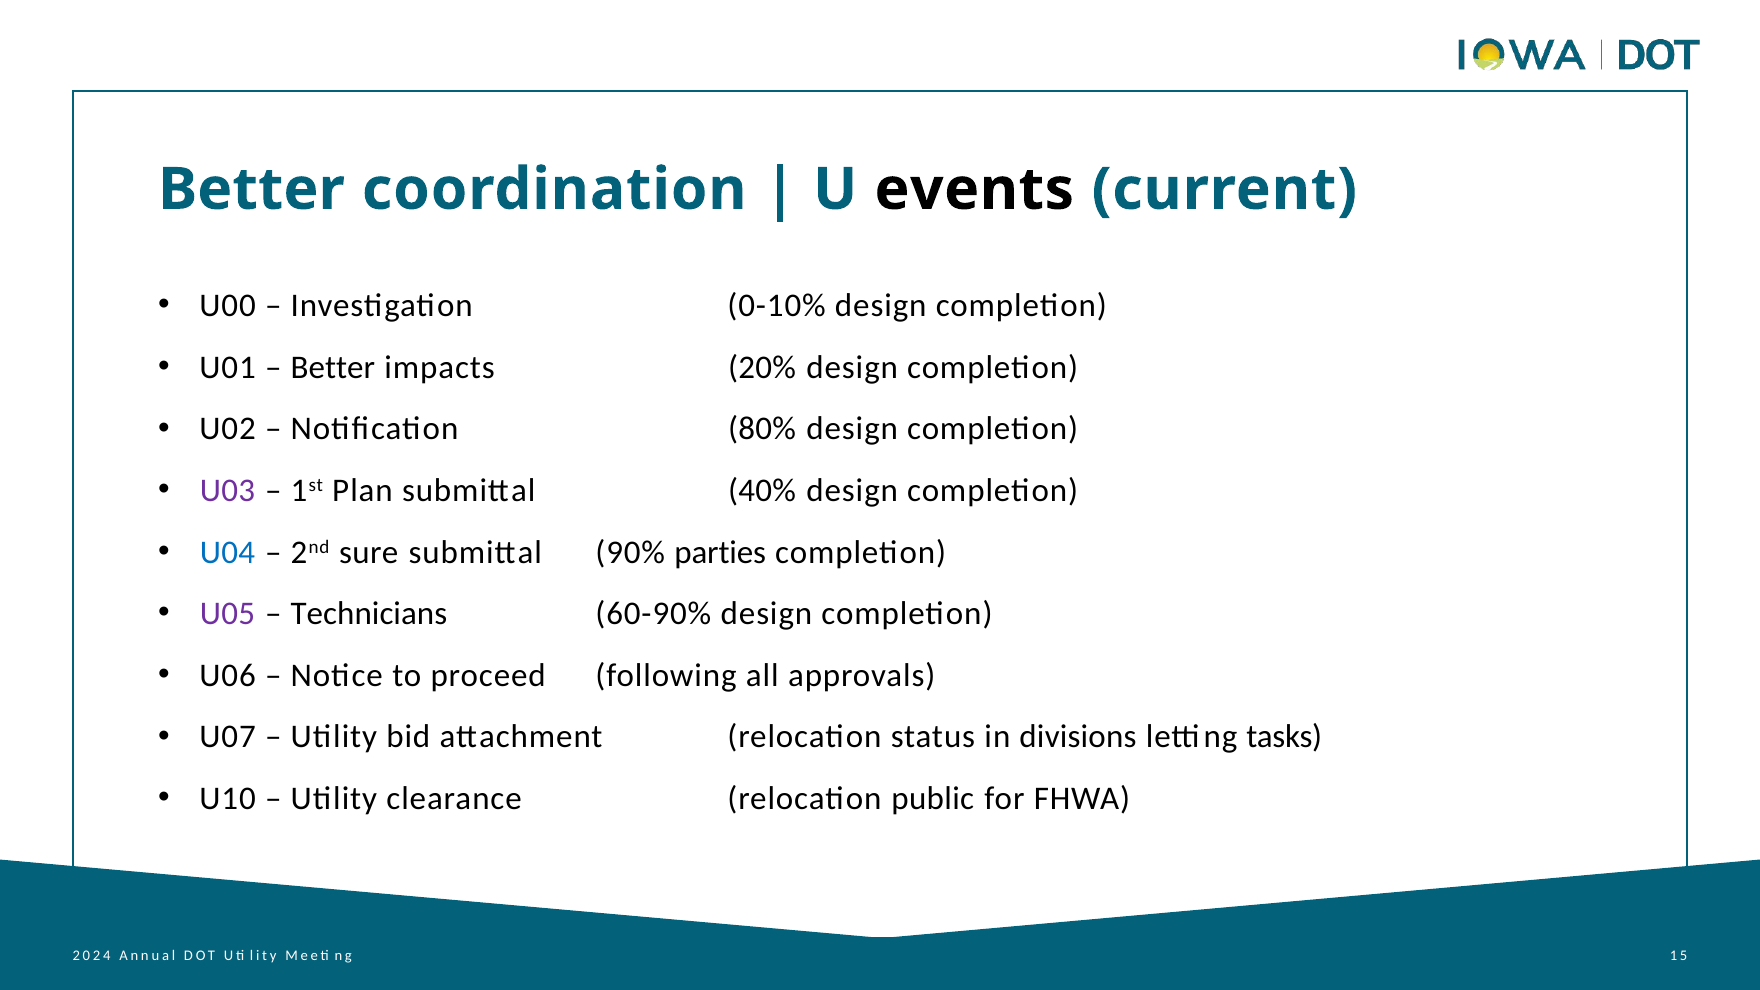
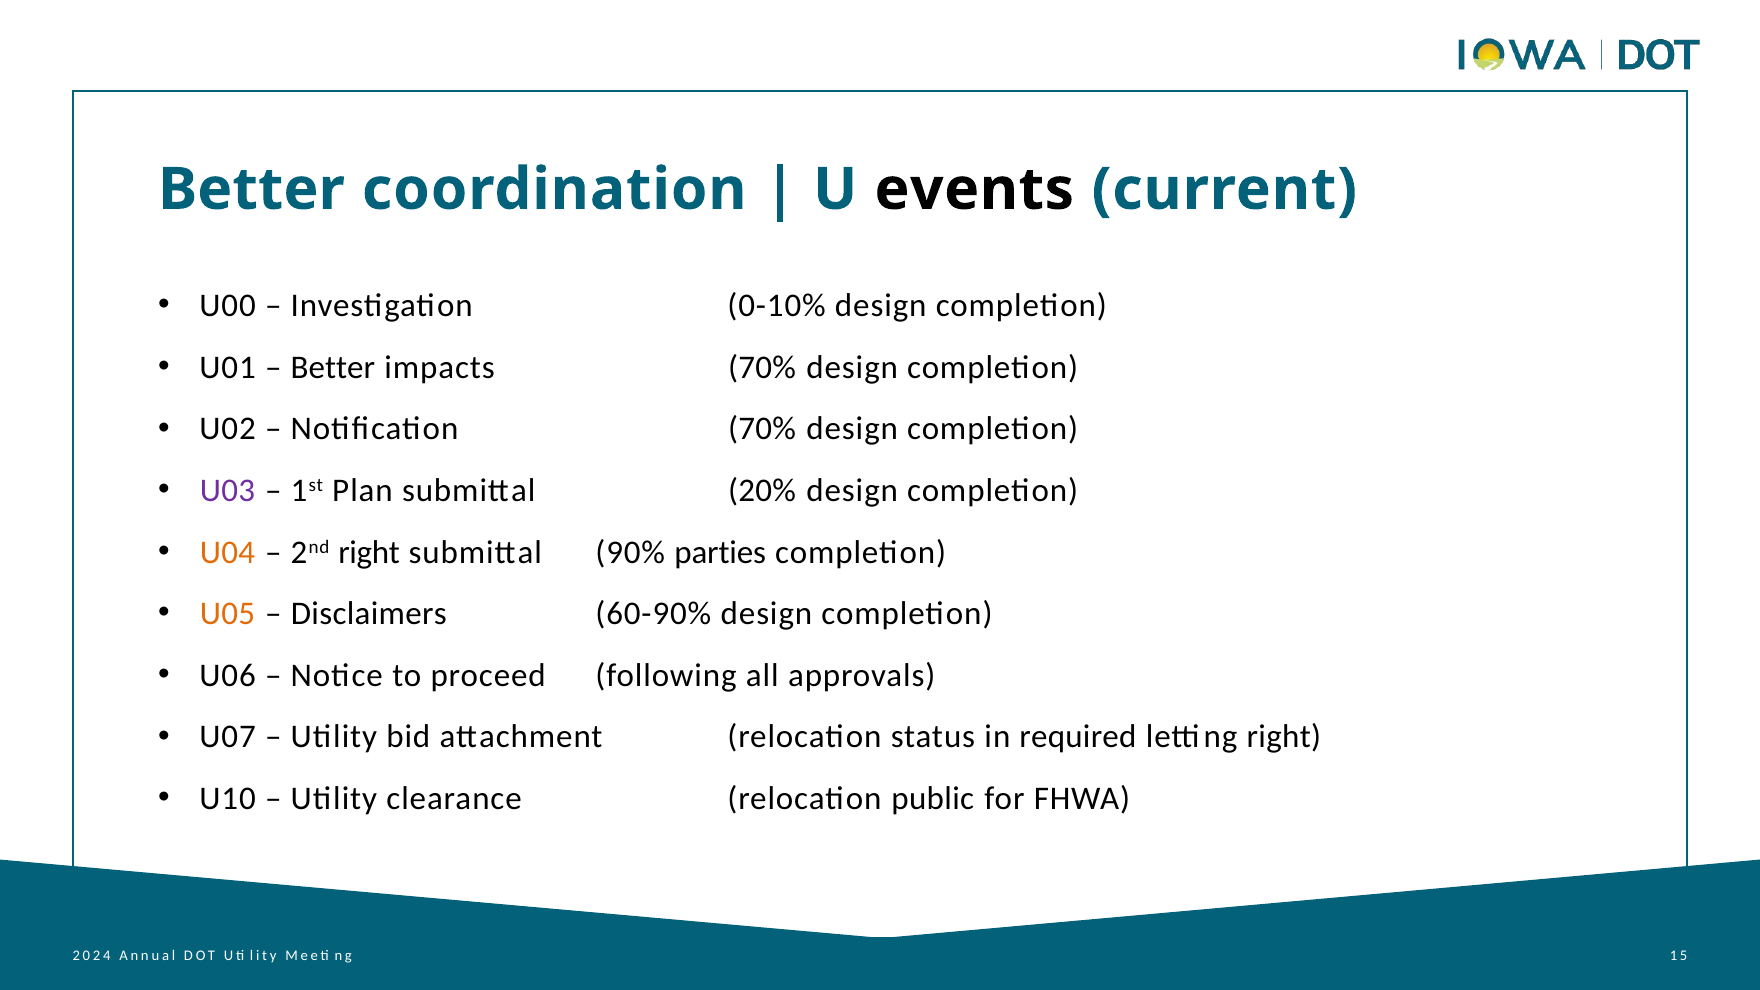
impacts 20%: 20% -> 70%
Notification 80%: 80% -> 70%
40%: 40% -> 20%
U04 colour: blue -> orange
2nd sure: sure -> right
U05 colour: purple -> orange
Technicians: Technicians -> Disclaimers
divisions: divisions -> required
letting tasks: tasks -> right
